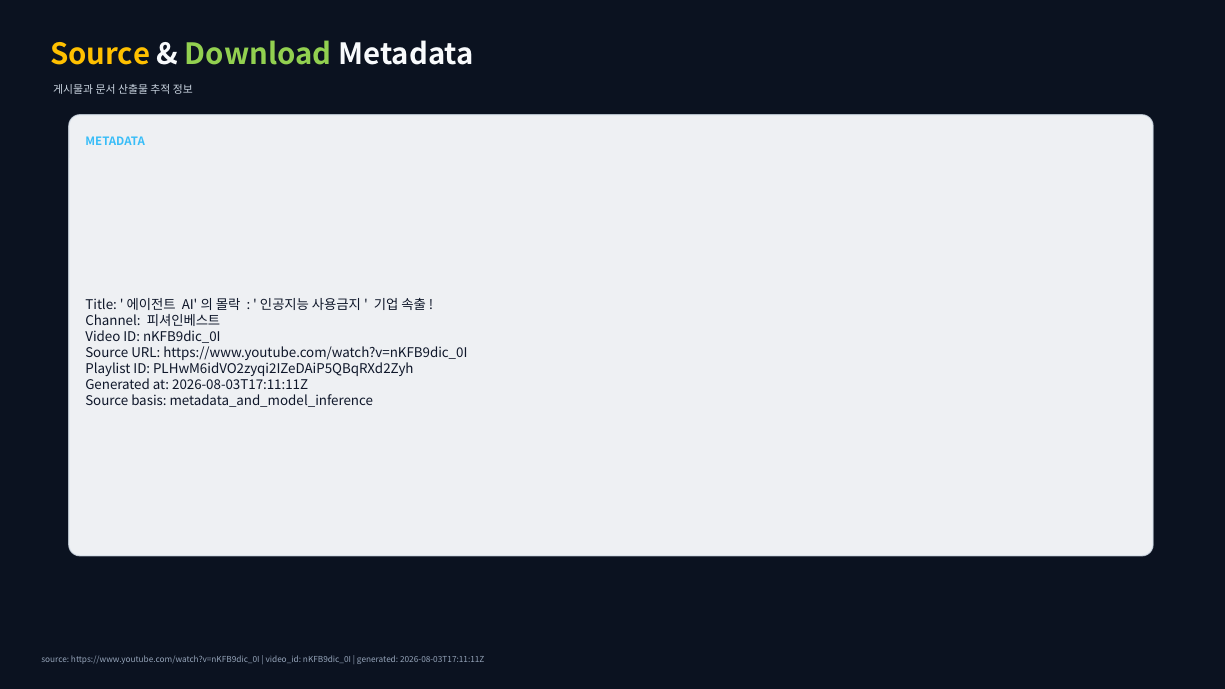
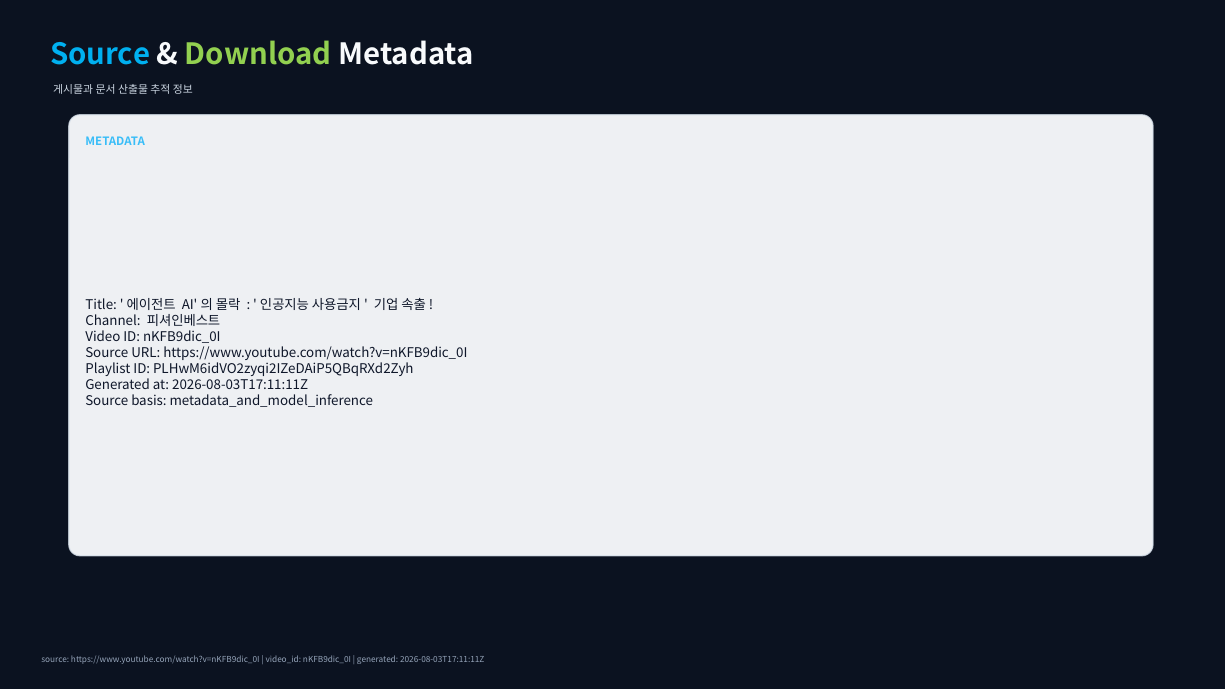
Source at (100, 55) colour: yellow -> light blue
